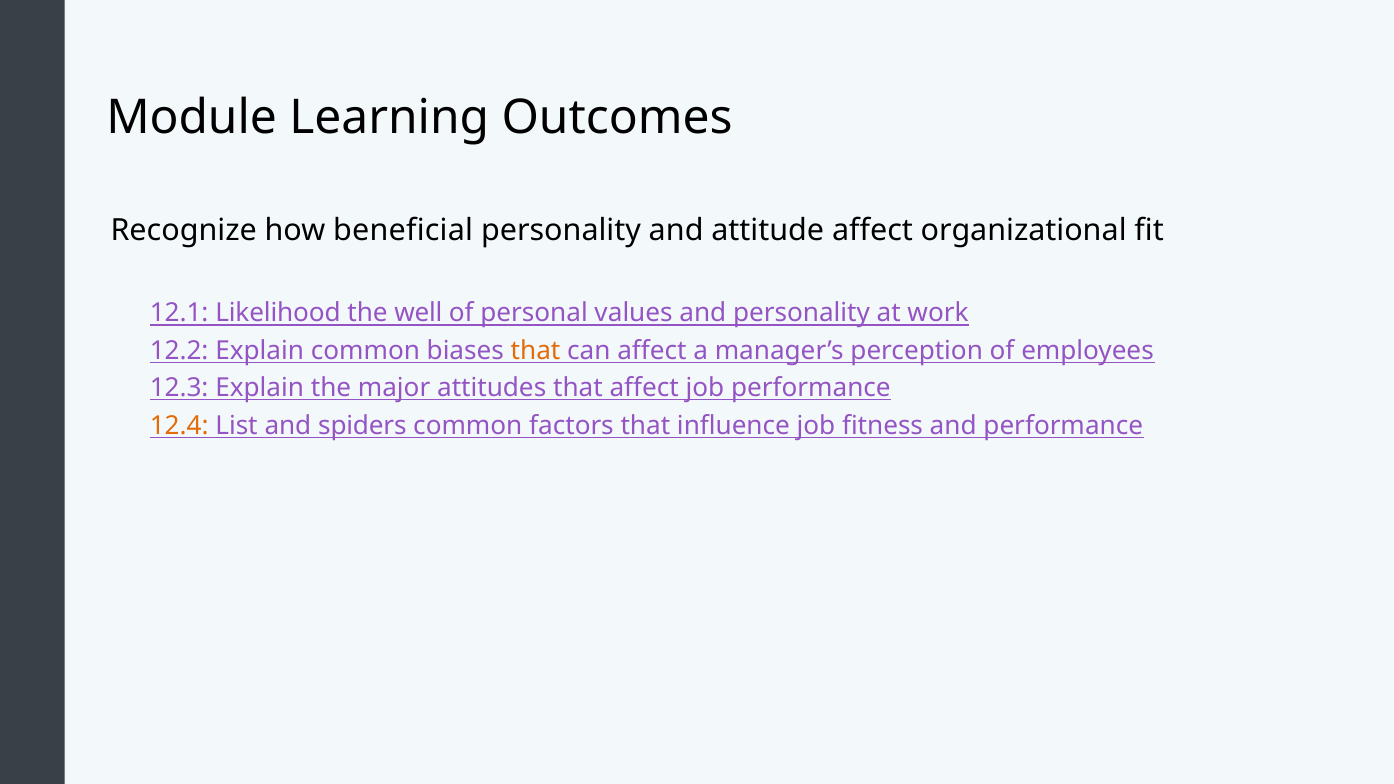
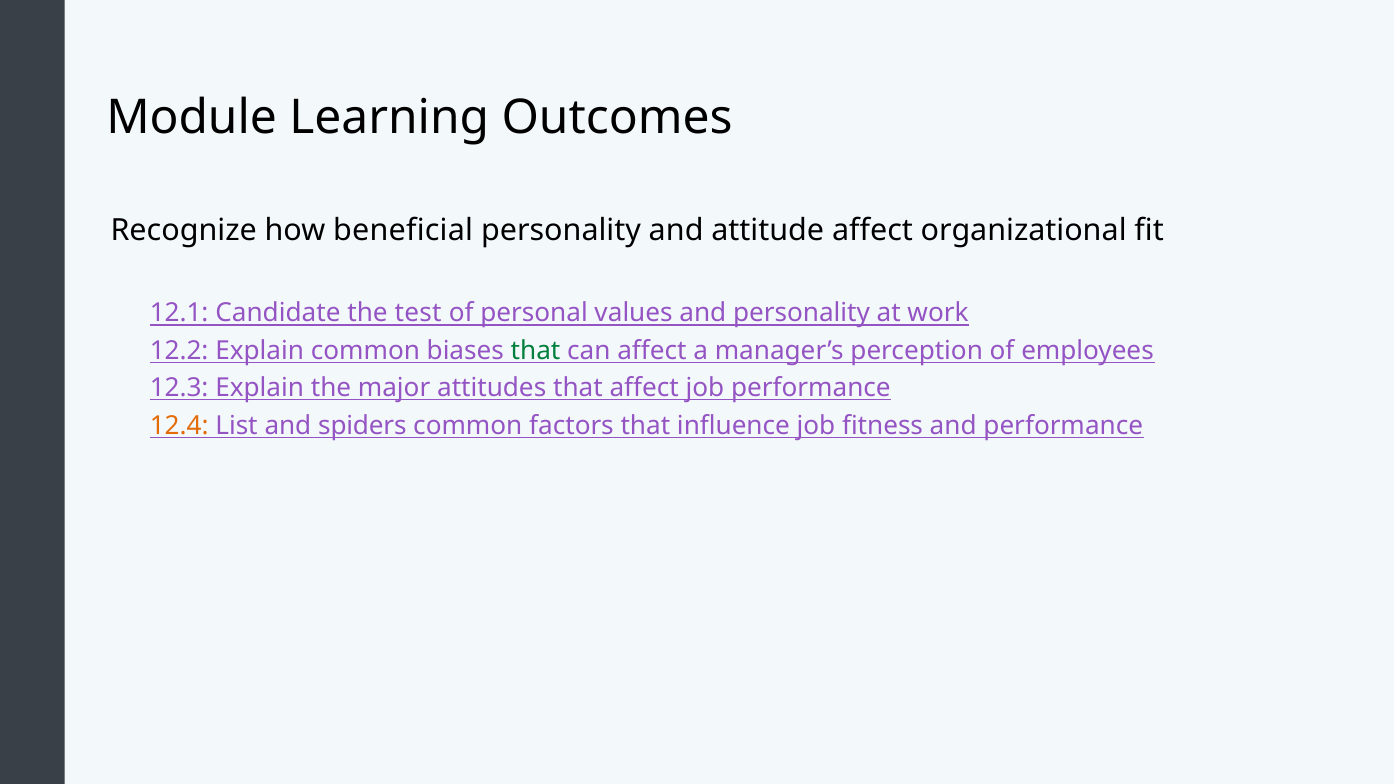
Likelihood: Likelihood -> Candidate
well: well -> test
that at (536, 351) colour: orange -> green
